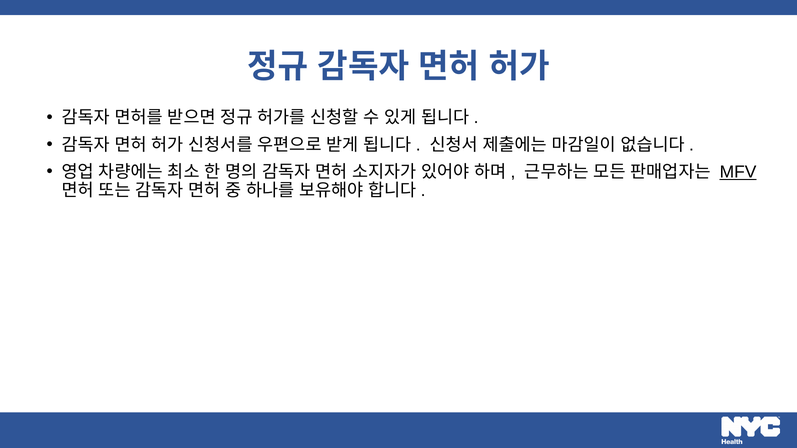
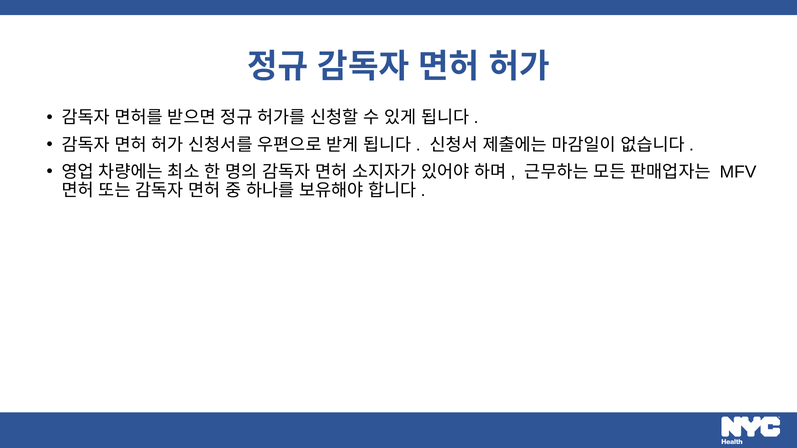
MFV underline: present -> none
